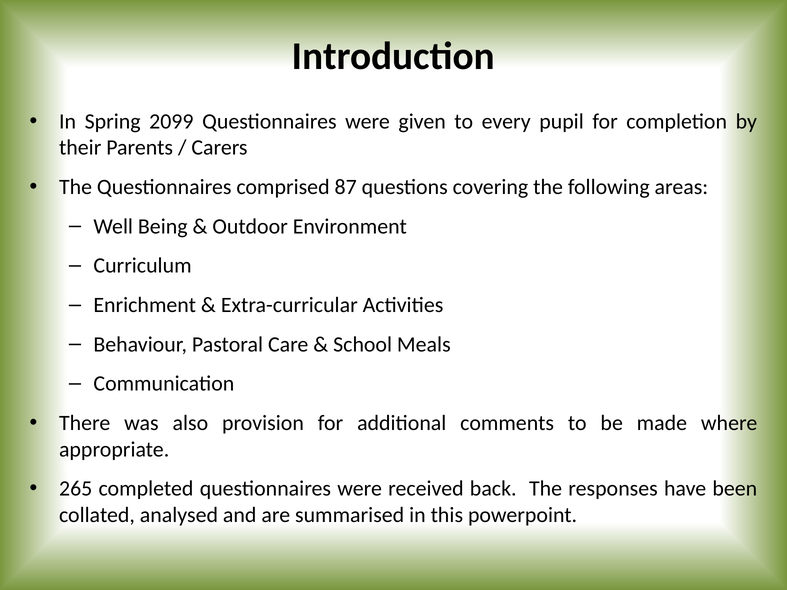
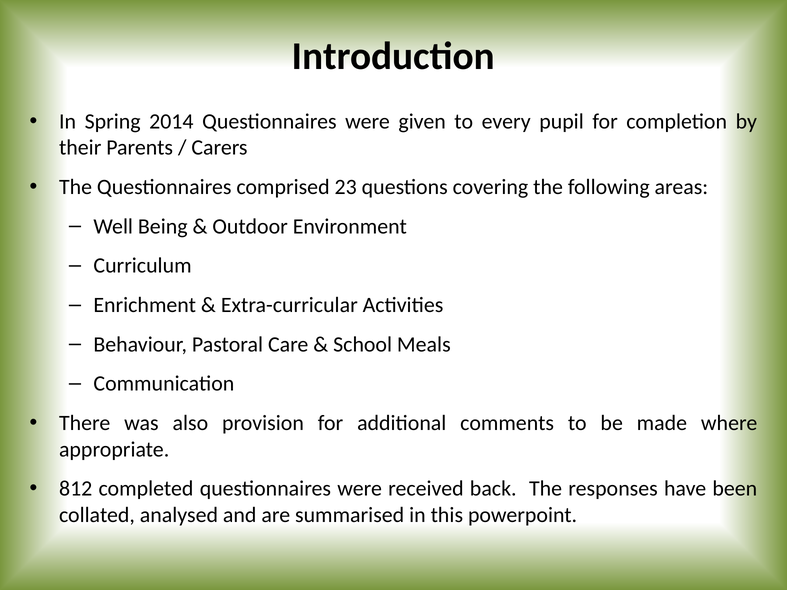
2099: 2099 -> 2014
87: 87 -> 23
265: 265 -> 812
